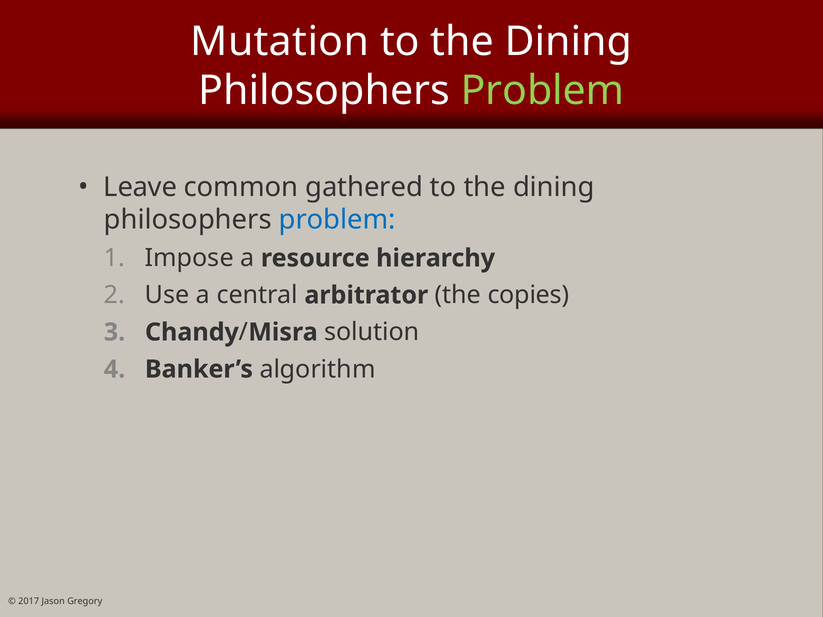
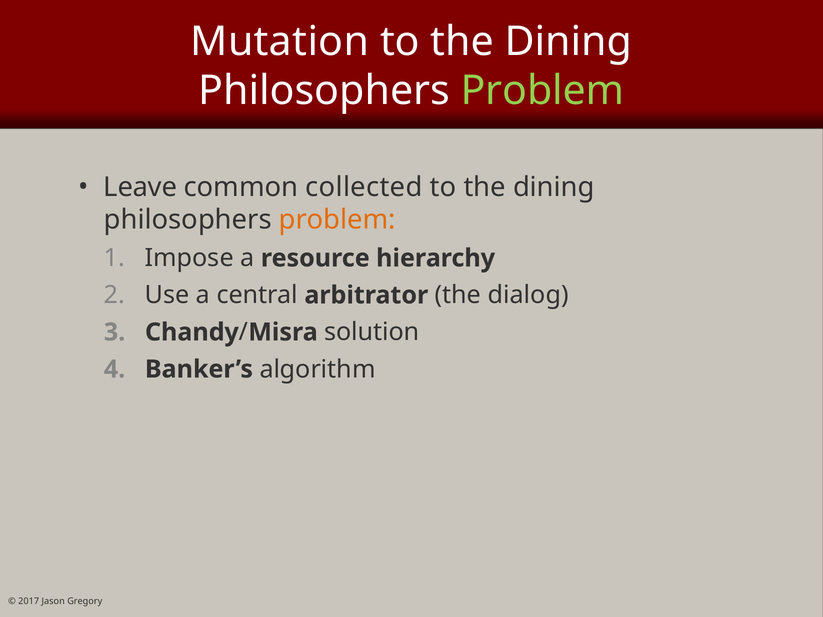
gathered: gathered -> collected
problem at (337, 220) colour: blue -> orange
copies: copies -> dialog
